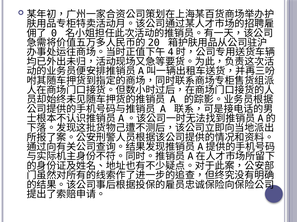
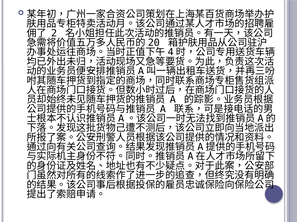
0: 0 -> 2
